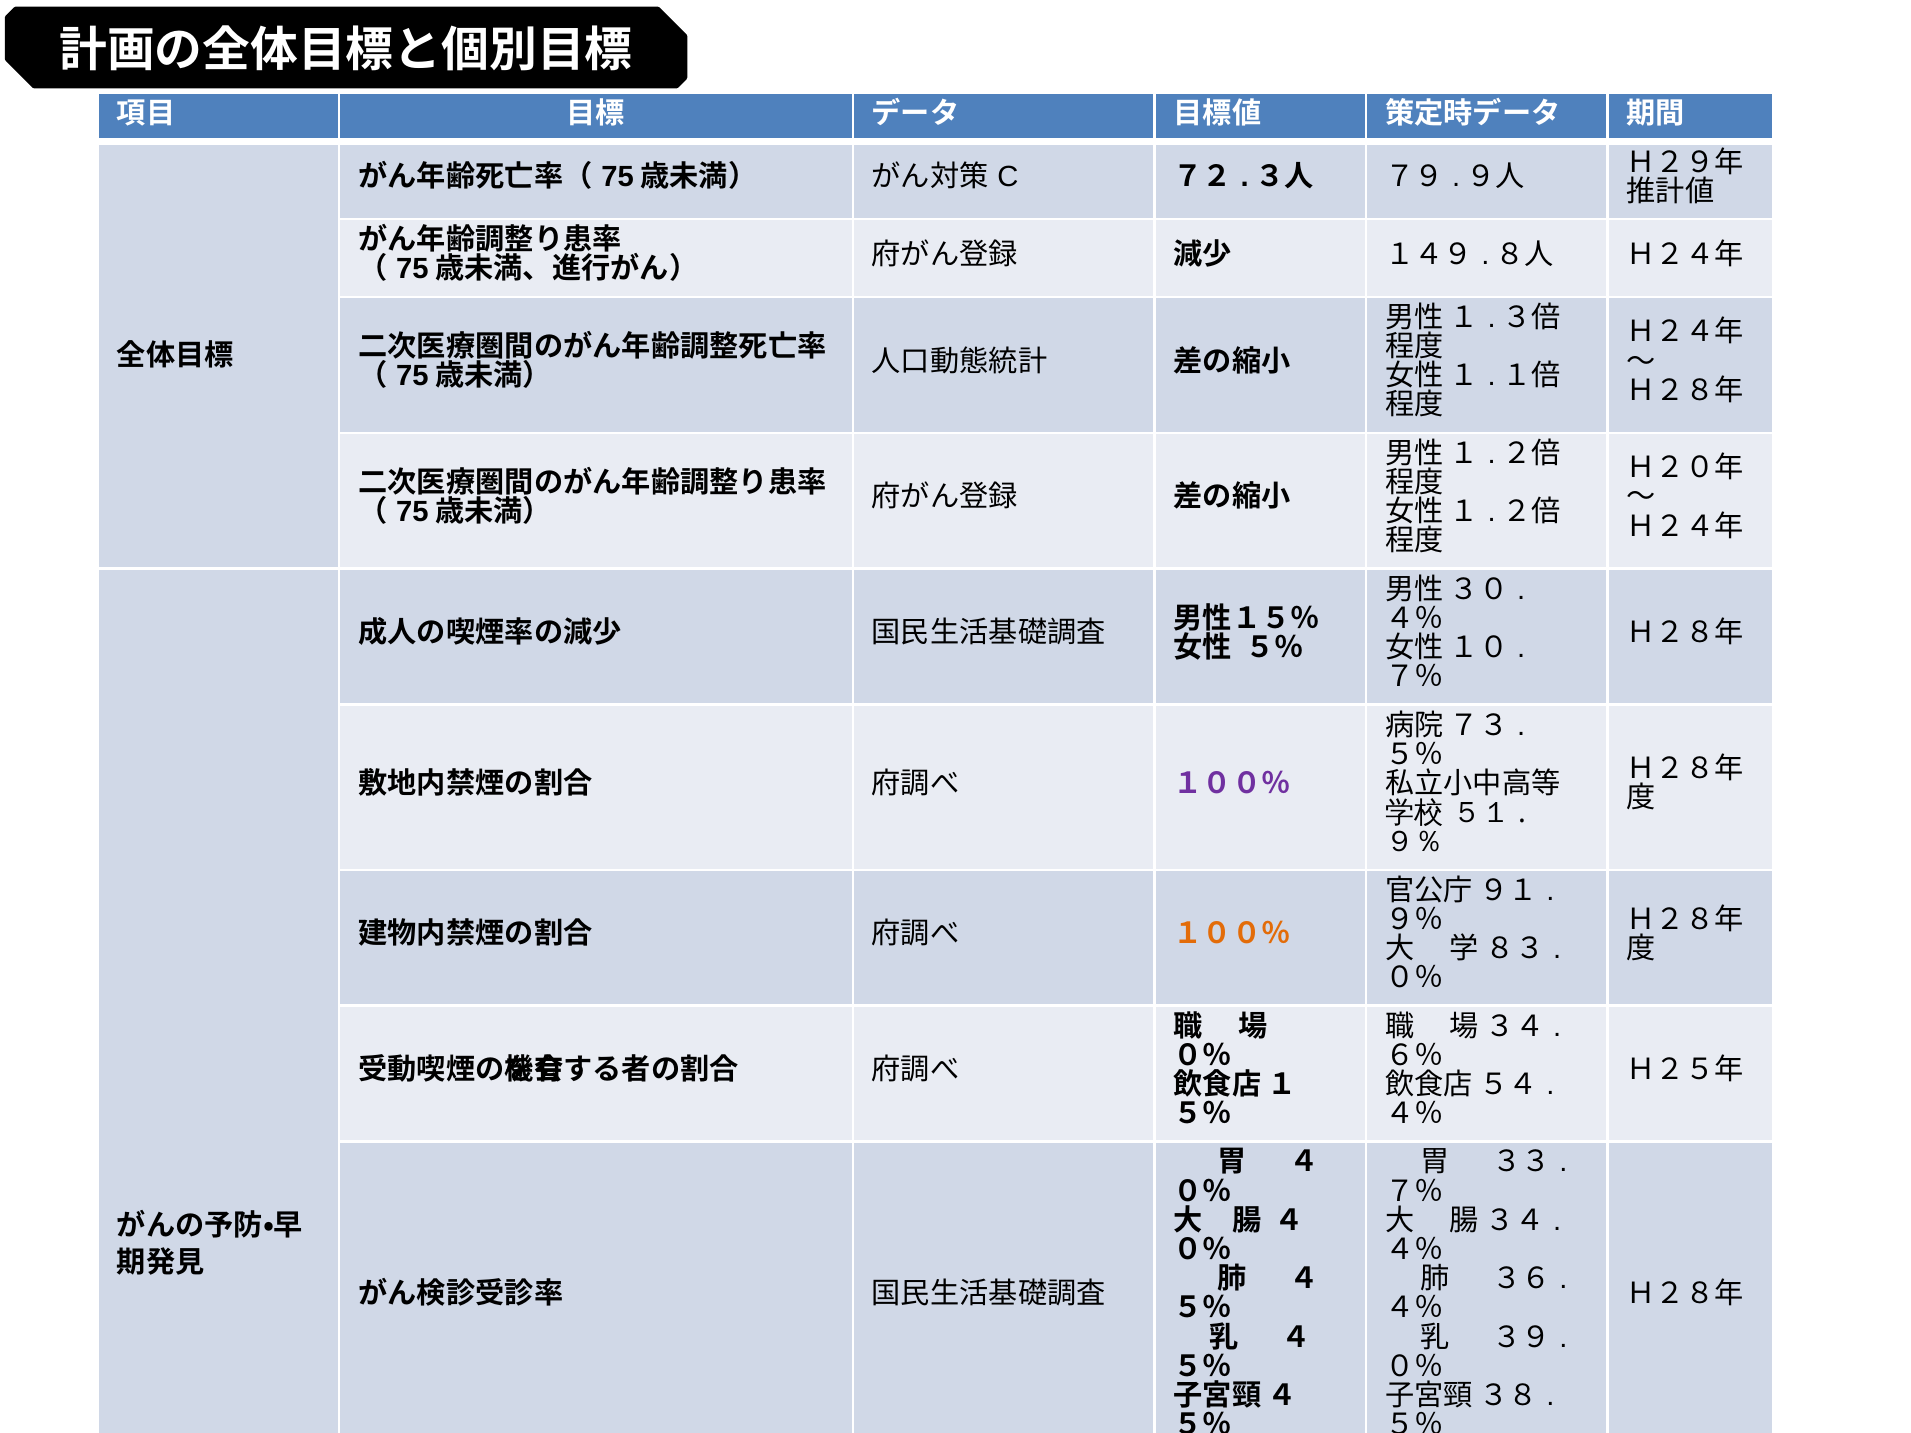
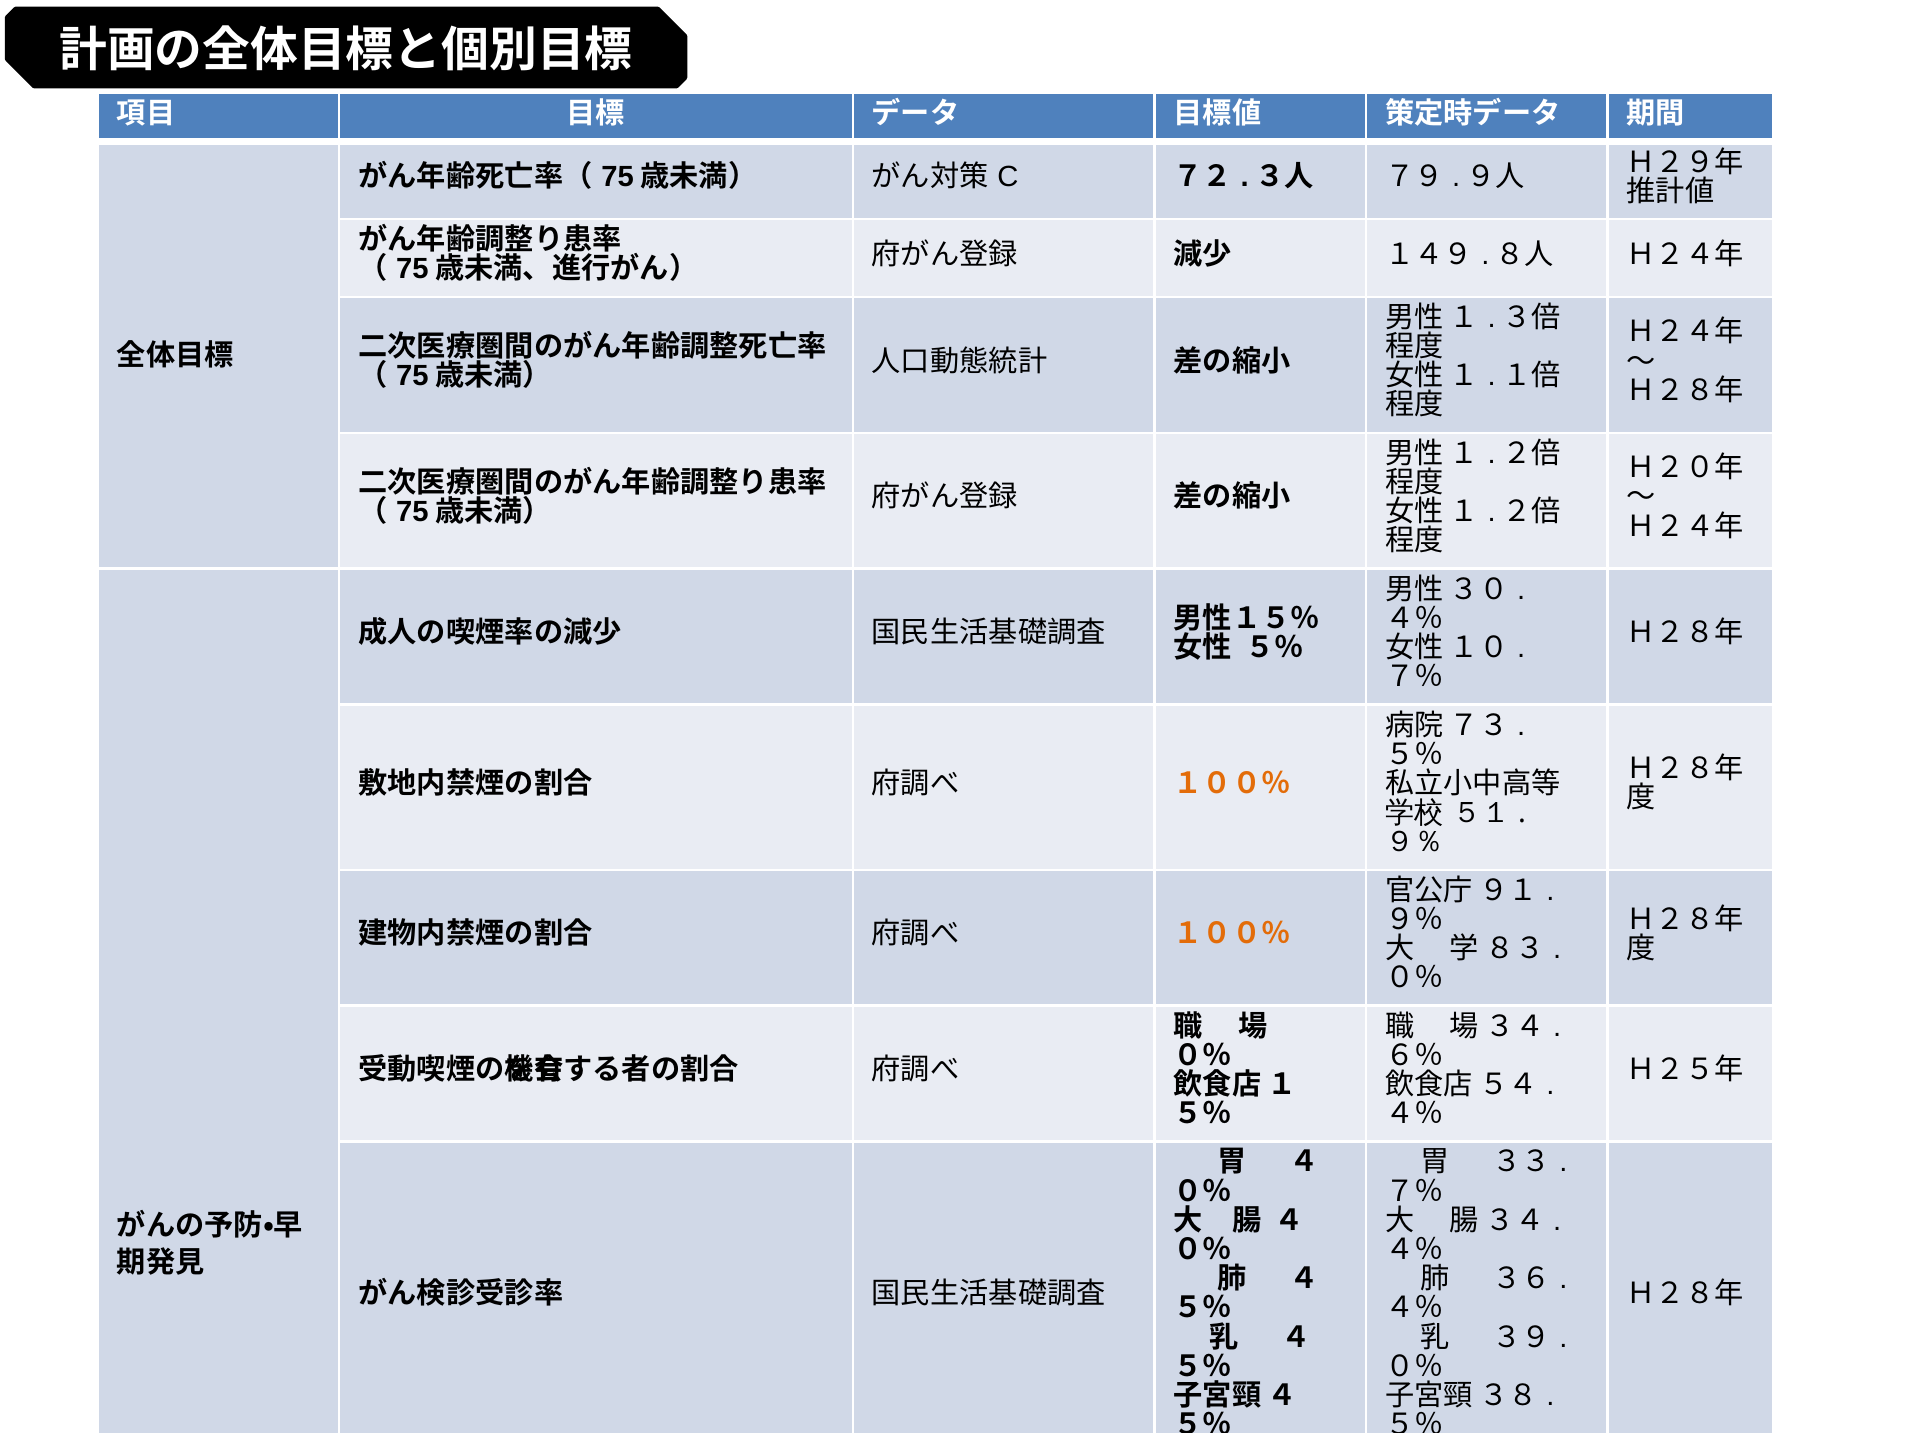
１００％ at (1232, 784) colour: purple -> orange
